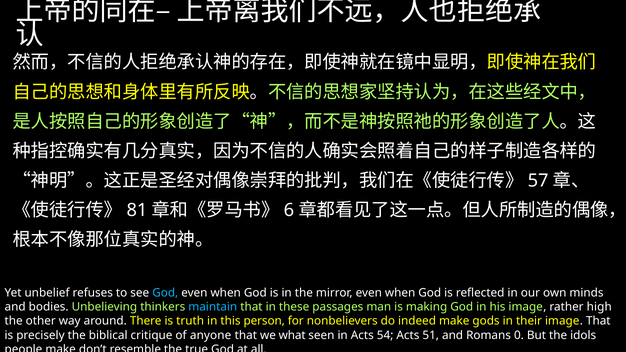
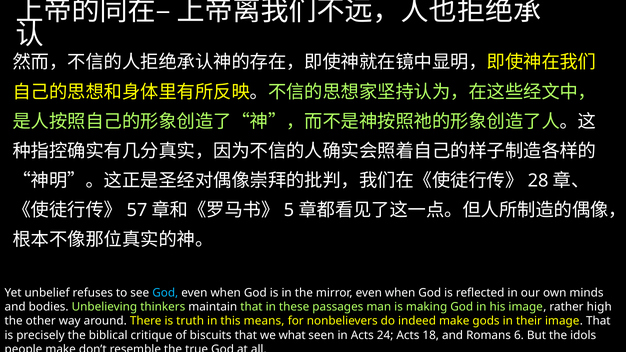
57: 57 -> 28
81: 81 -> 57
6: 6 -> 5
maintain colour: light blue -> white
person: person -> means
anyone: anyone -> biscuits
54: 54 -> 24
51: 51 -> 18
0: 0 -> 6
